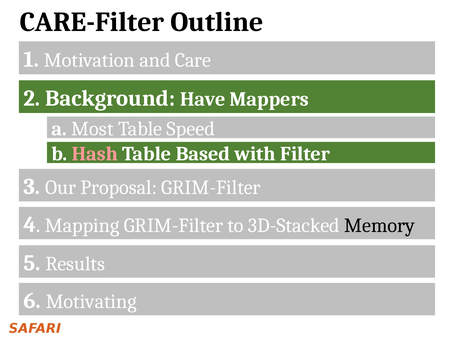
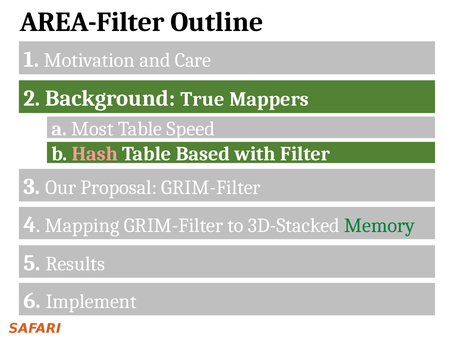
CARE-Filter: CARE-Filter -> AREA-Filter
Have: Have -> True
Memory colour: black -> green
Motivating: Motivating -> Implement
